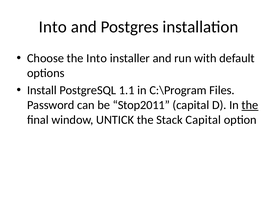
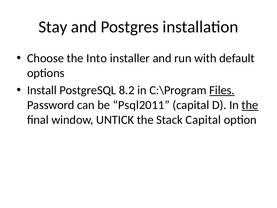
Into at (53, 27): Into -> Stay
1.1: 1.1 -> 8.2
Files underline: none -> present
Stop2011: Stop2011 -> Psql2011
